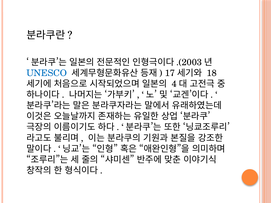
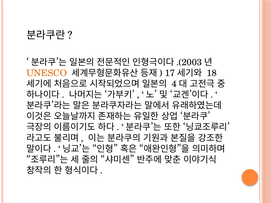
UNESCO colour: blue -> orange
